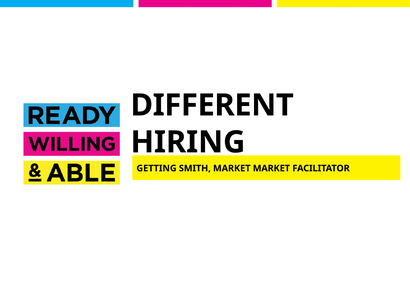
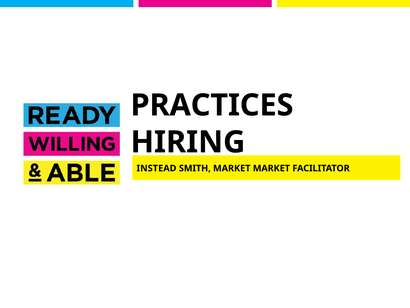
DIFFERENT: DIFFERENT -> PRACTICES
GETTING: GETTING -> INSTEAD
